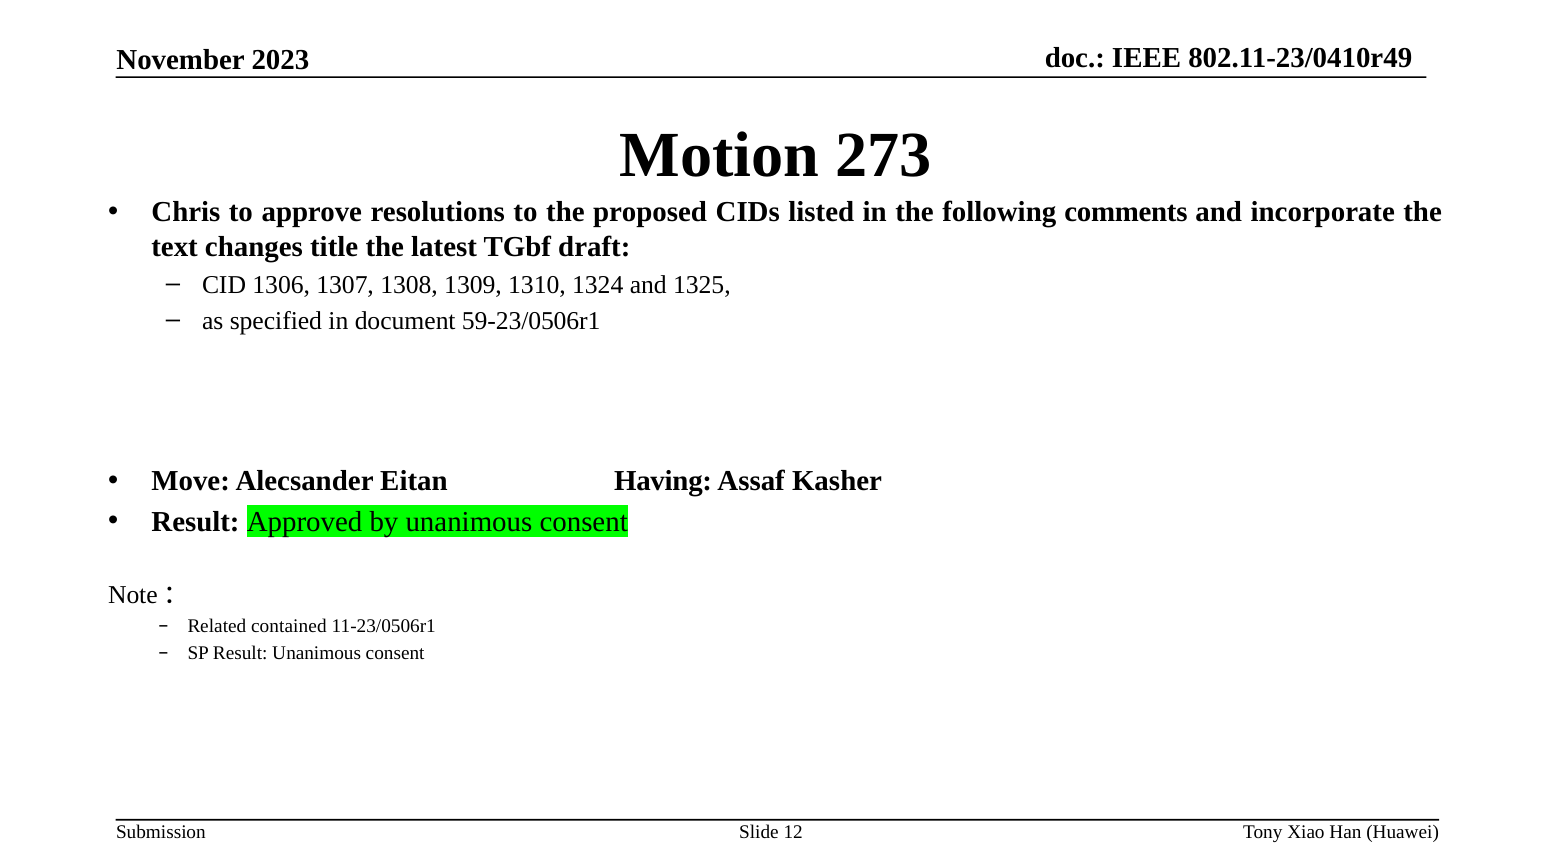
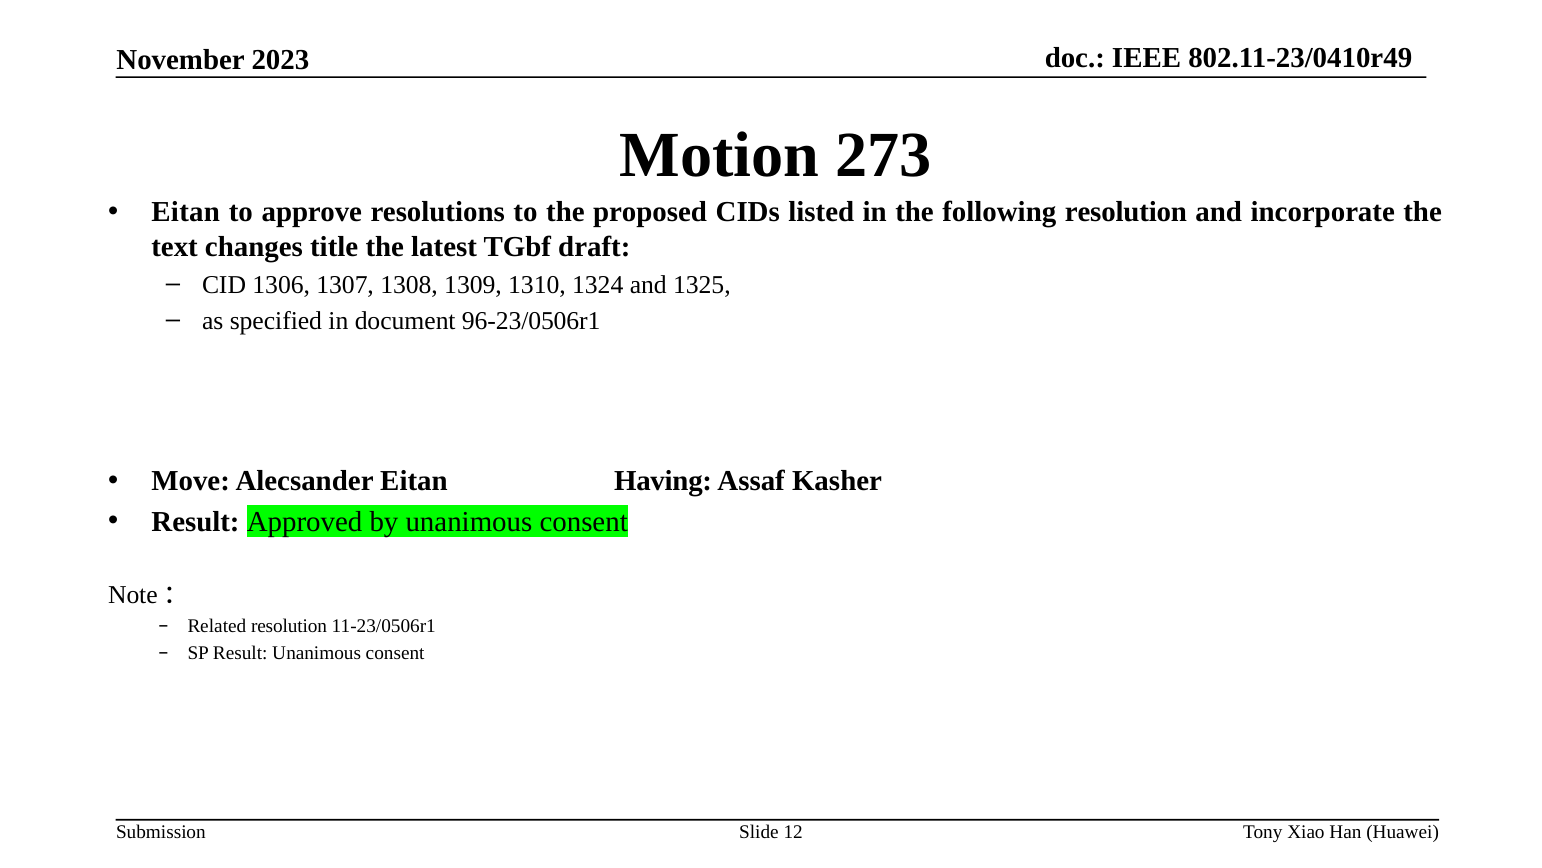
Chris at (186, 212): Chris -> Eitan
following comments: comments -> resolution
59-23/0506r1: 59-23/0506r1 -> 96-23/0506r1
Related contained: contained -> resolution
